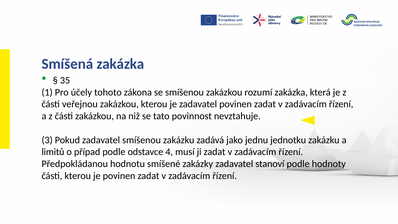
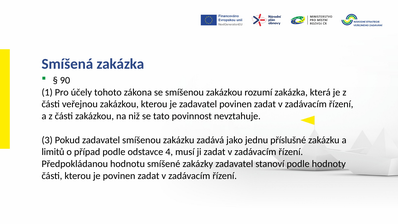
35: 35 -> 90
jednotku: jednotku -> příslušné
